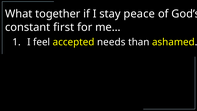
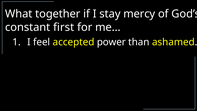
peace: peace -> mercy
needs: needs -> power
